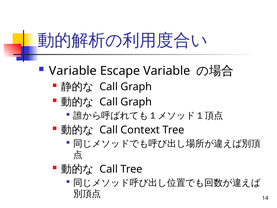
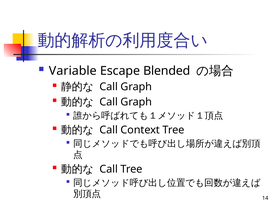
Escape Variable: Variable -> Blended
